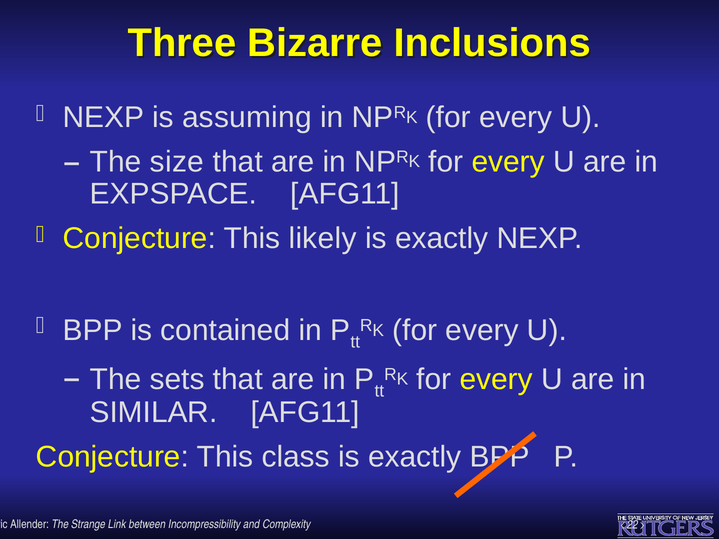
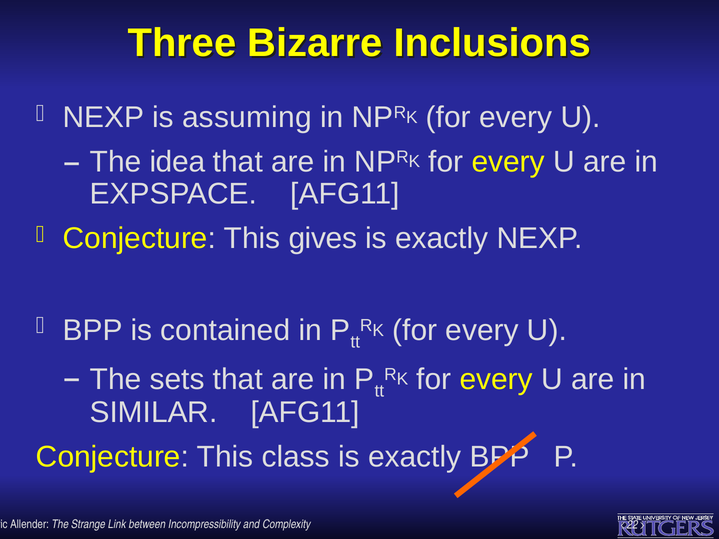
size: size -> idea
likely: likely -> gives
